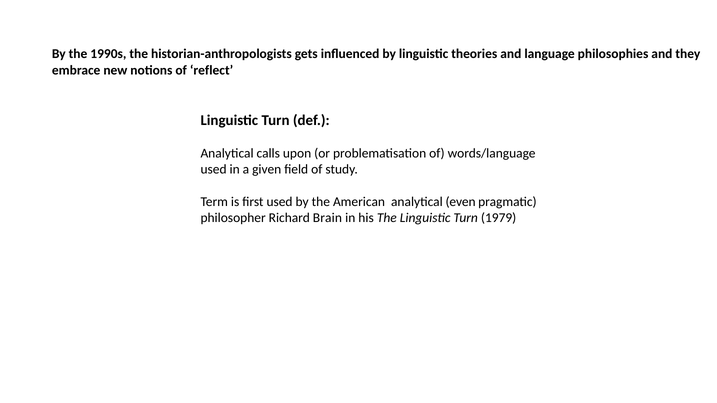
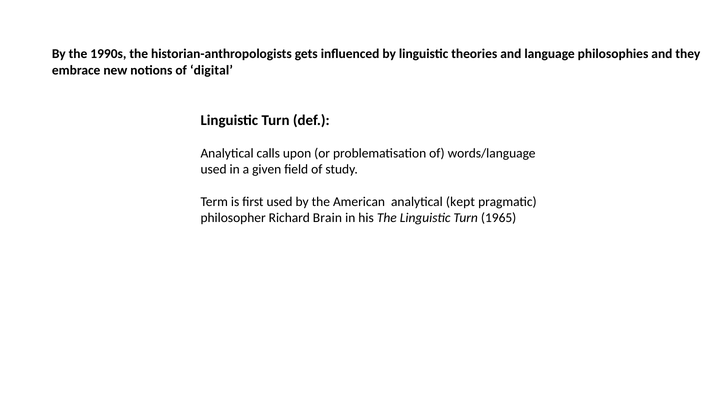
reflect: reflect -> digital
even: even -> kept
1979: 1979 -> 1965
